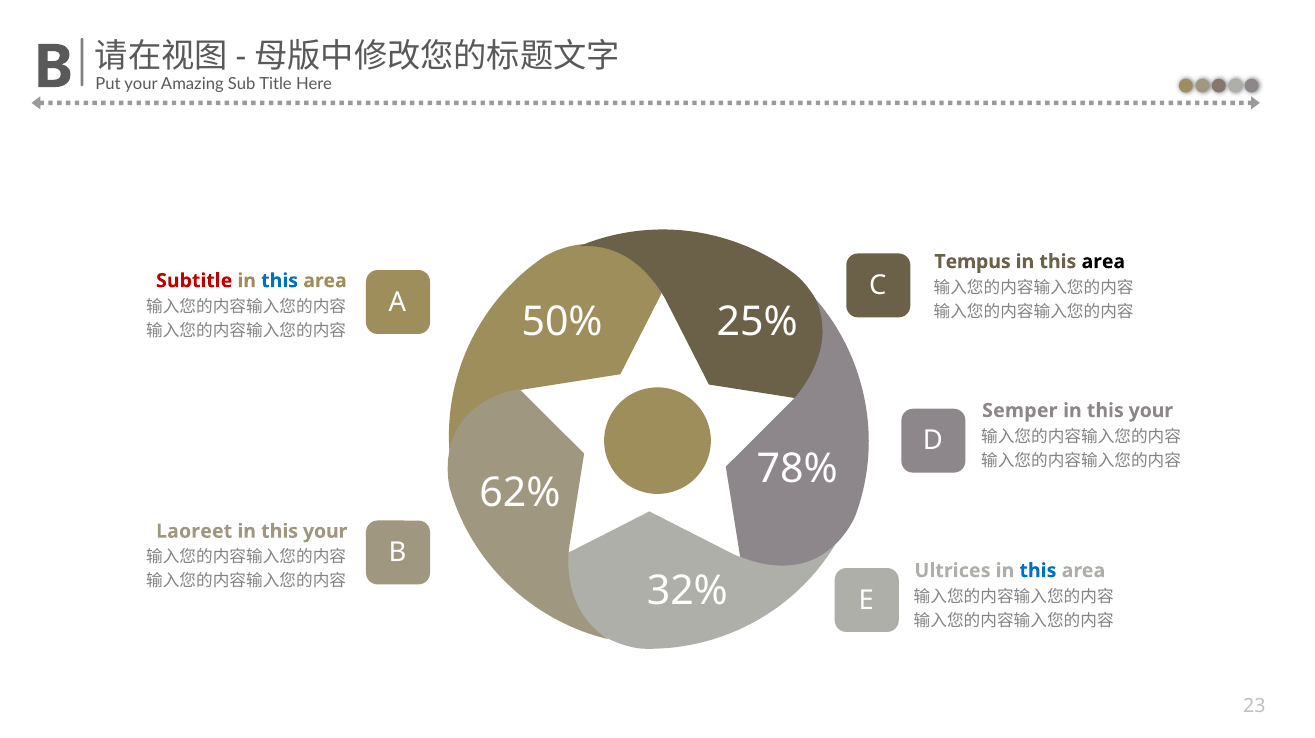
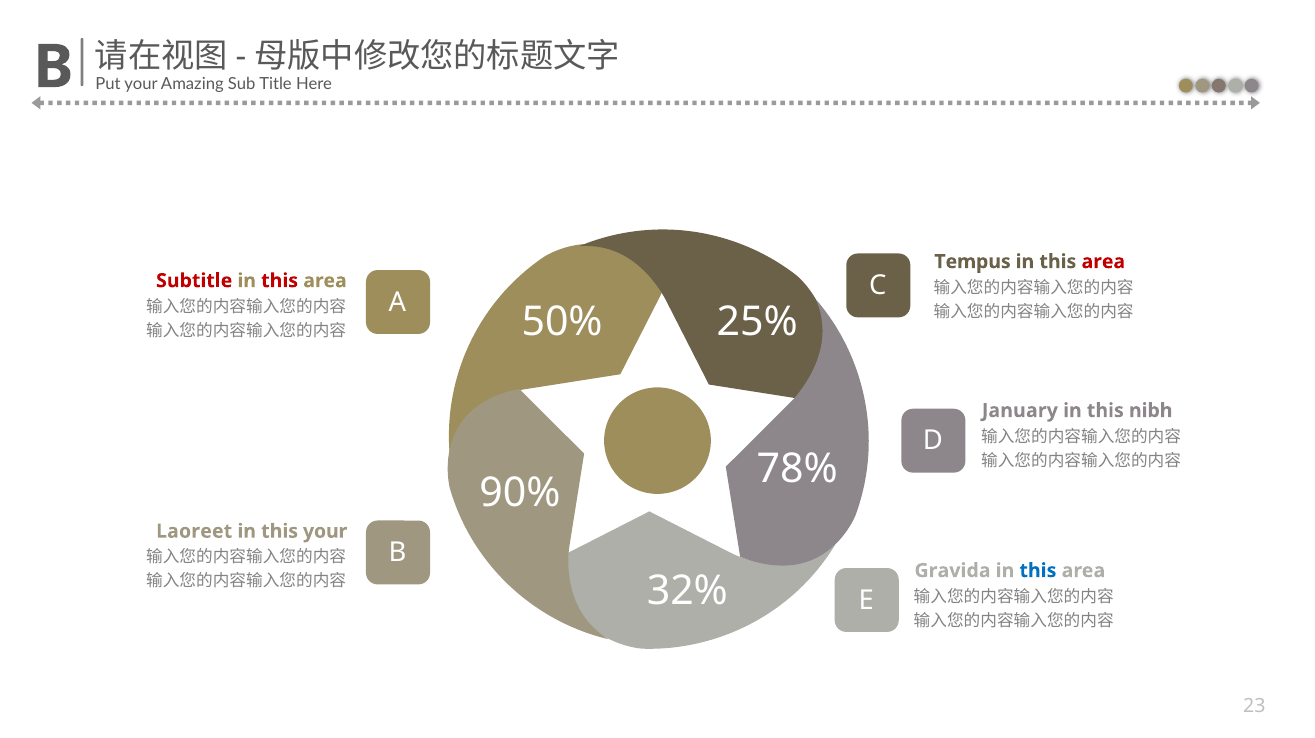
area at (1103, 262) colour: black -> red
this at (280, 281) colour: blue -> red
Semper: Semper -> January
your at (1151, 411): your -> nibh
62%: 62% -> 90%
Ultrices: Ultrices -> Gravida
